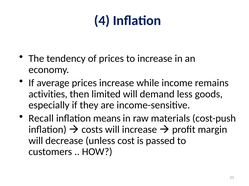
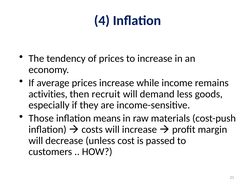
limited: limited -> recruit
Recall: Recall -> Those
